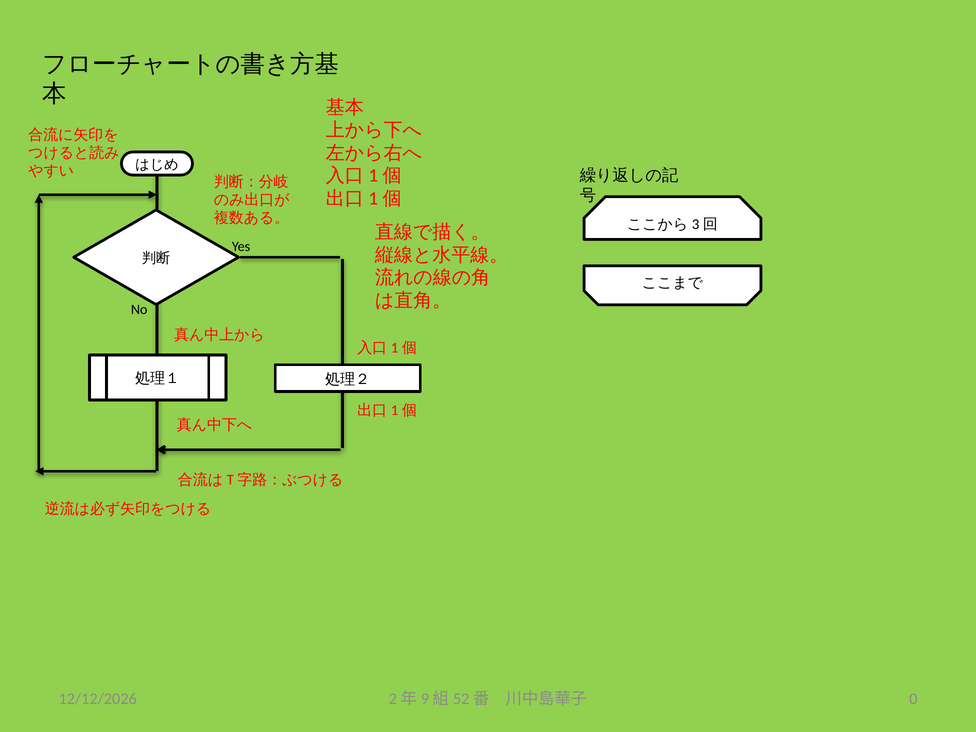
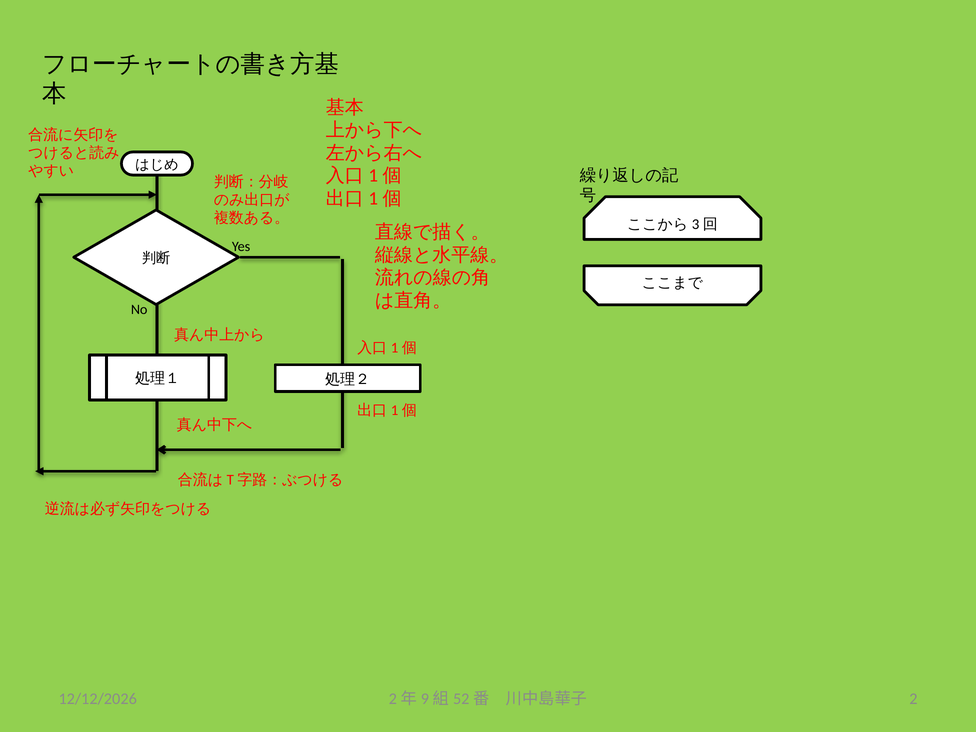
0: 0 -> 2
